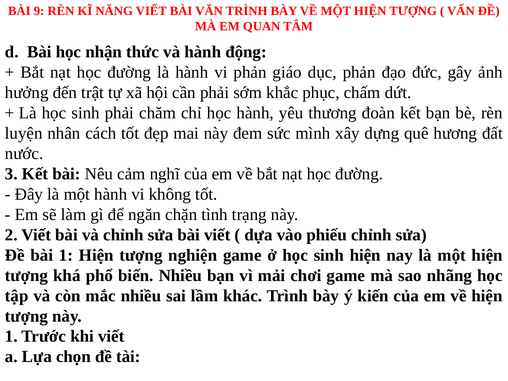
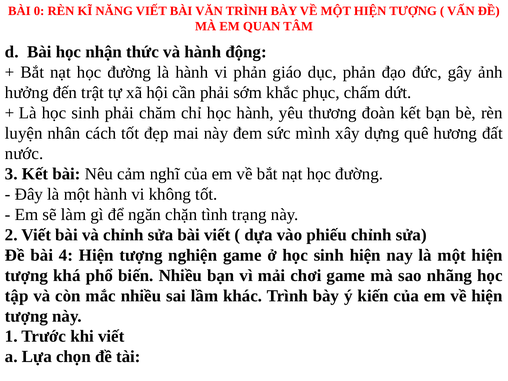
9: 9 -> 0
bài 1: 1 -> 4
